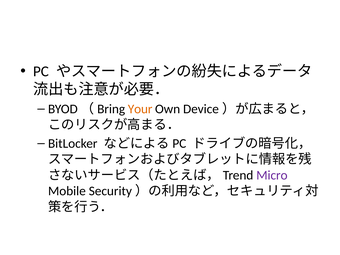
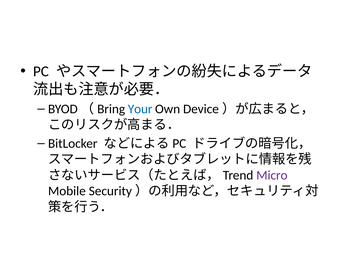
Your colour: orange -> blue
